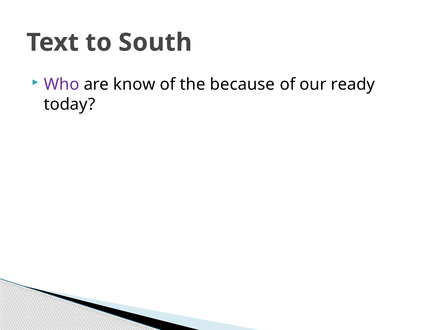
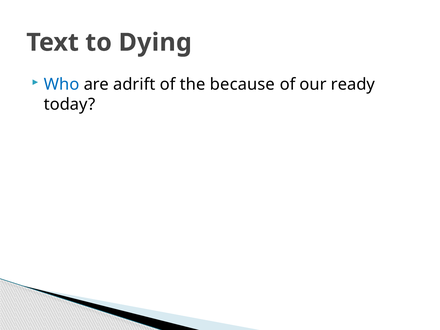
South: South -> Dying
Who colour: purple -> blue
know: know -> adrift
